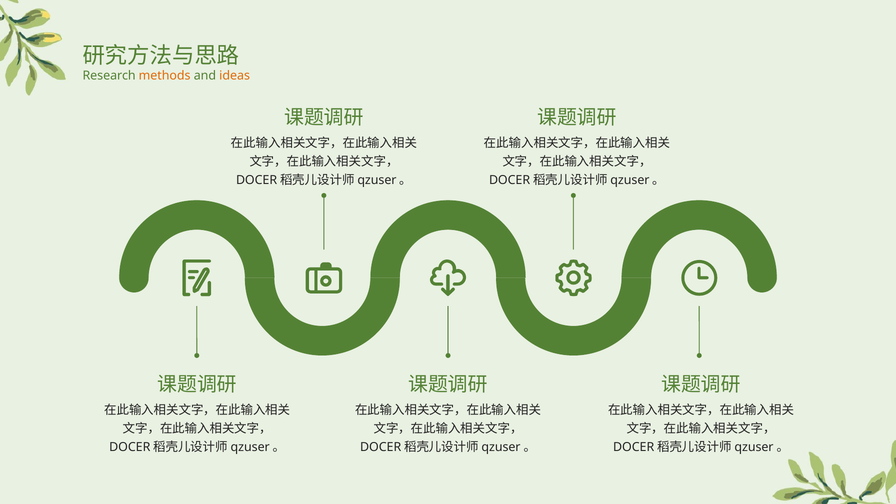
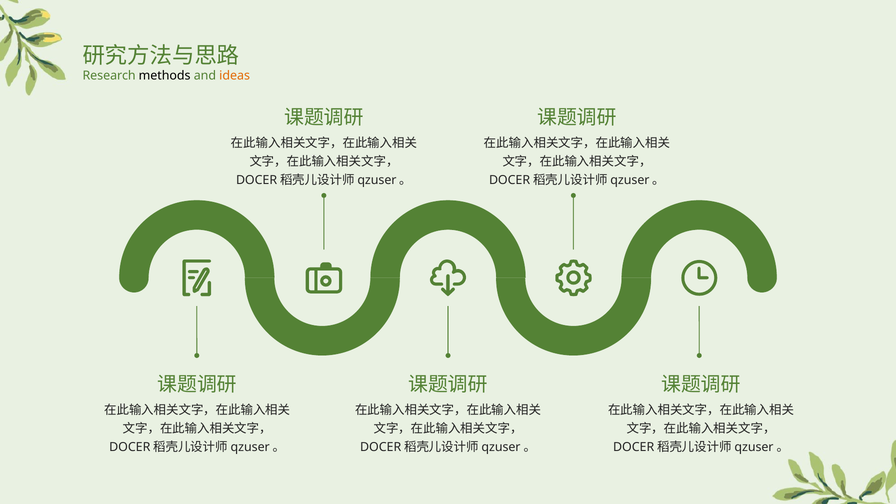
methods colour: orange -> black
